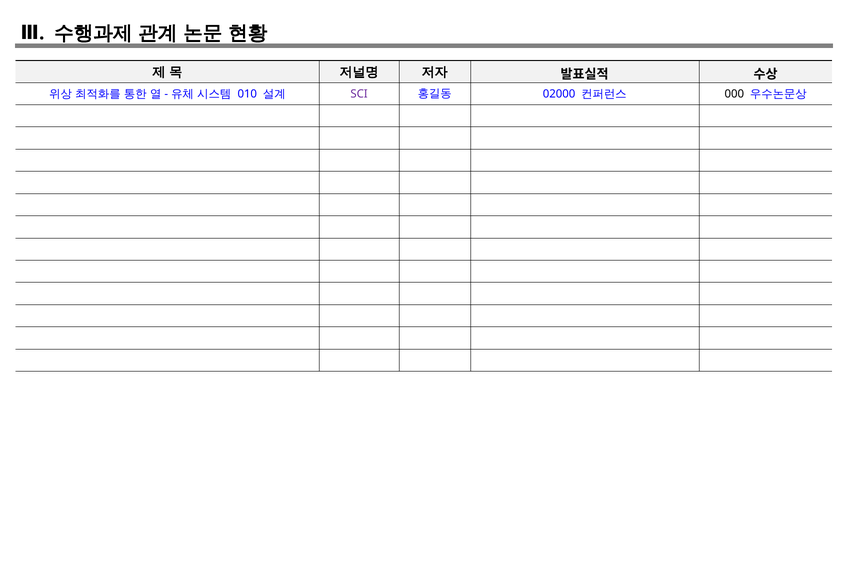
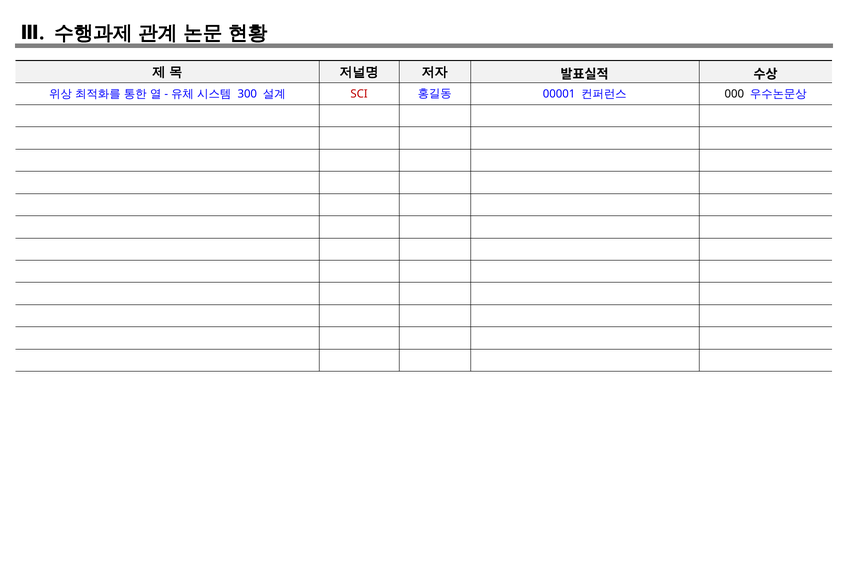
010: 010 -> 300
SCI colour: purple -> red
02000: 02000 -> 00001
